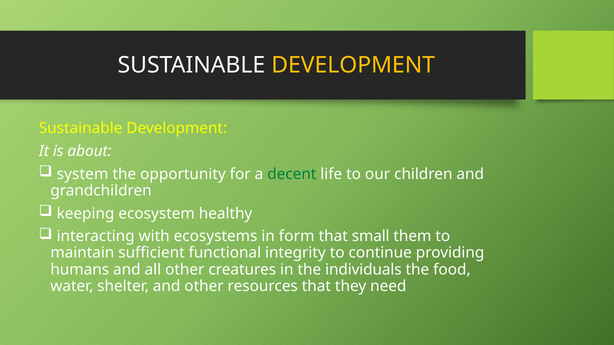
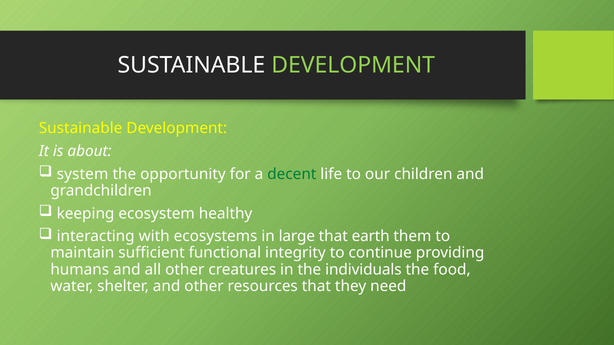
DEVELOPMENT at (353, 65) colour: yellow -> light green
form: form -> large
small: small -> earth
